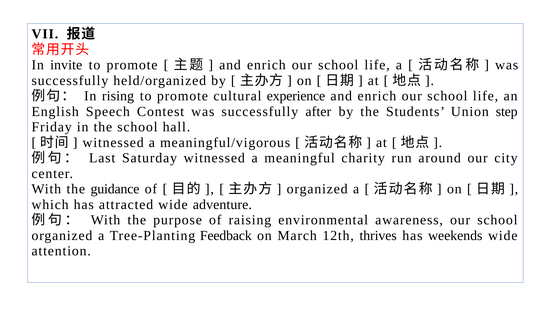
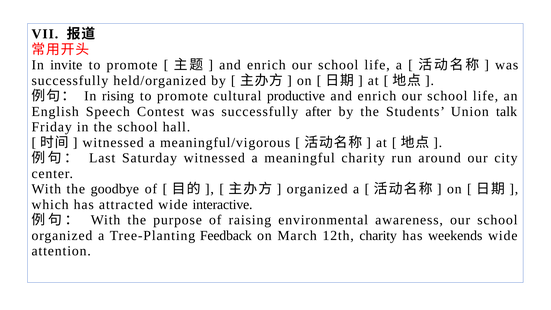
experience: experience -> productive
step: step -> talk
guidance: guidance -> goodbye
adventure: adventure -> interactive
12th thrives: thrives -> charity
